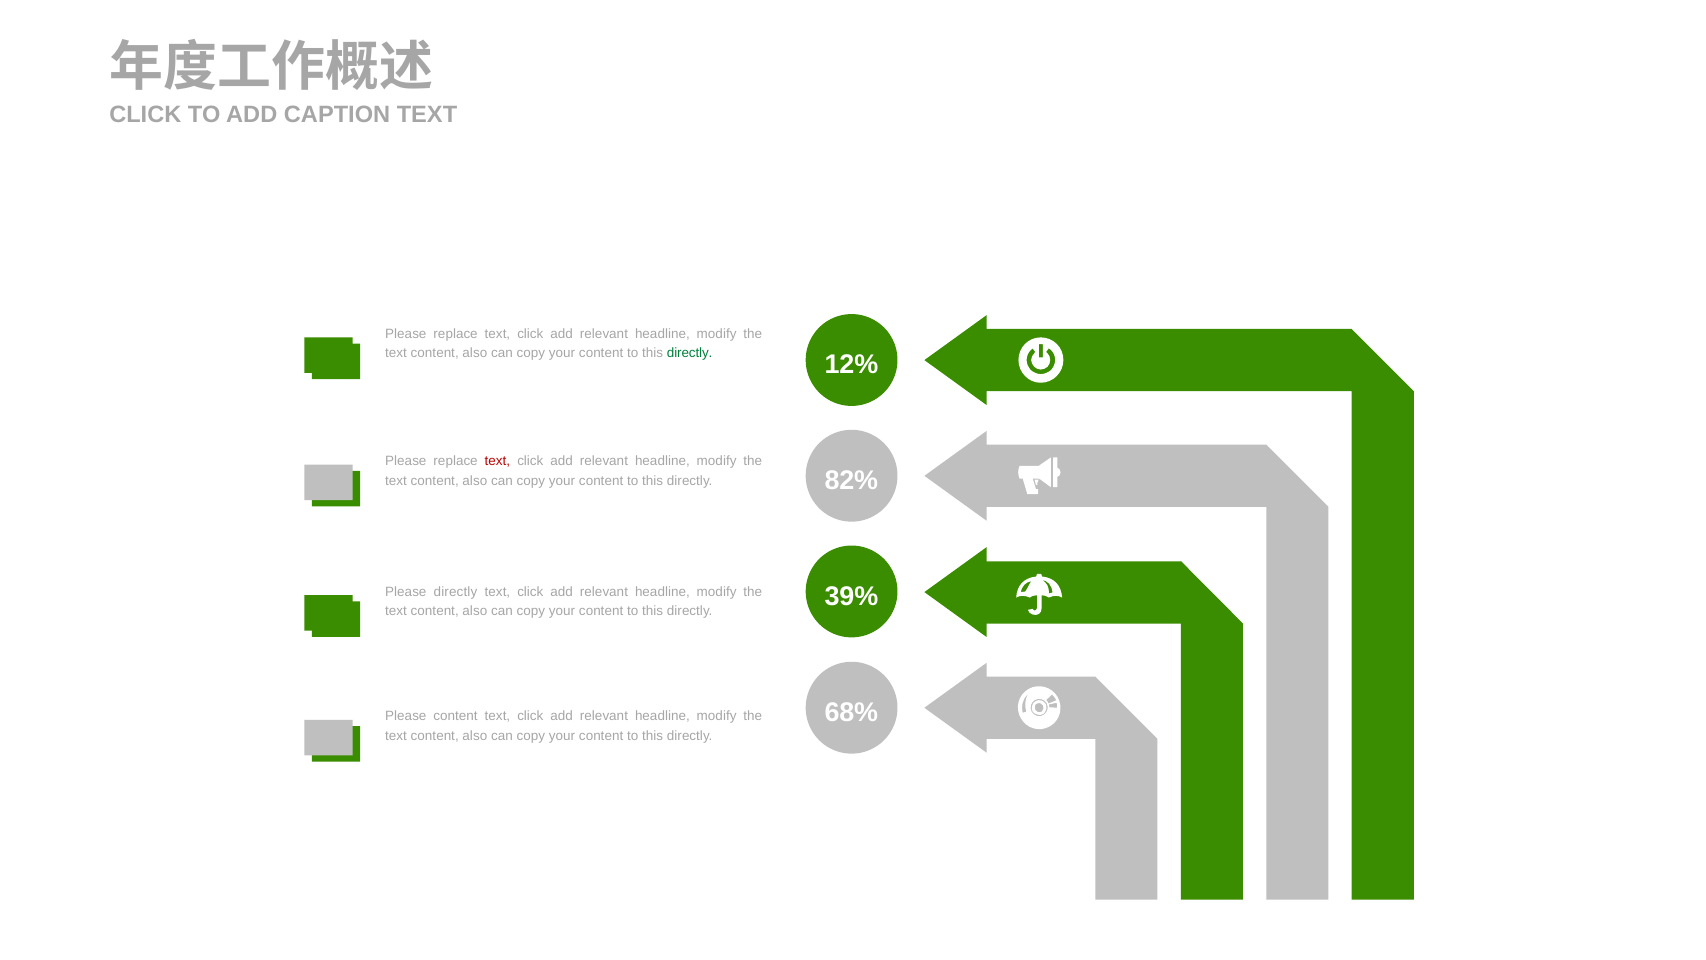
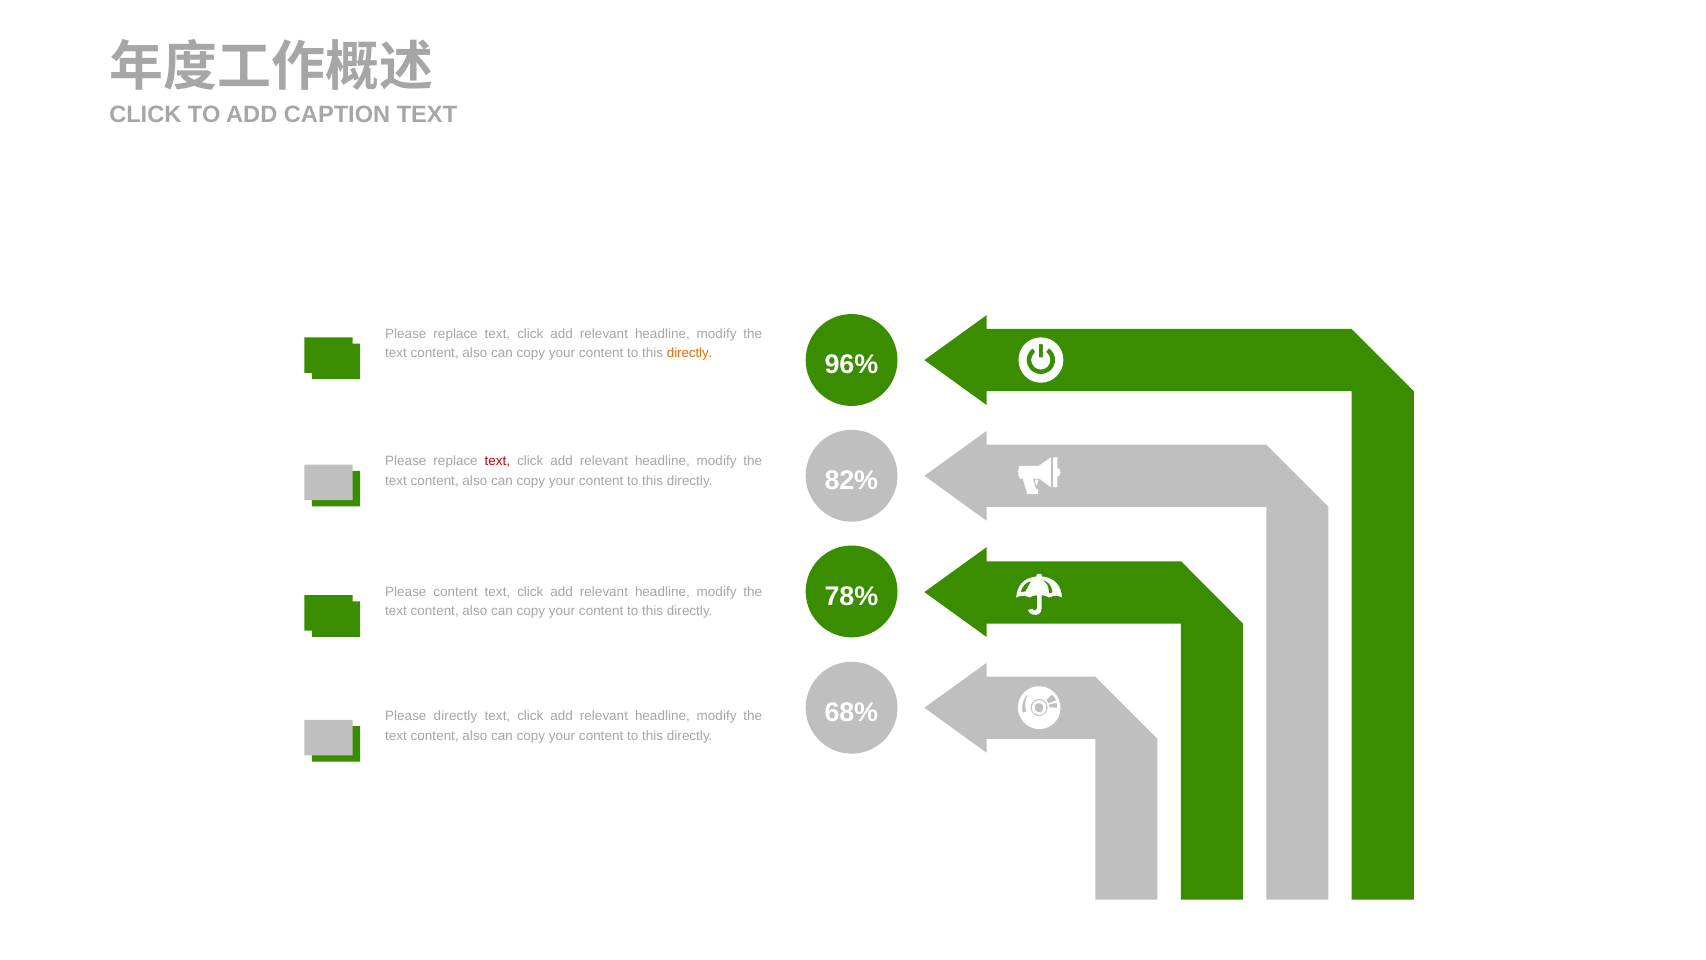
directly at (690, 353) colour: green -> orange
12%: 12% -> 96%
39%: 39% -> 78%
Please directly: directly -> content
Please content: content -> directly
